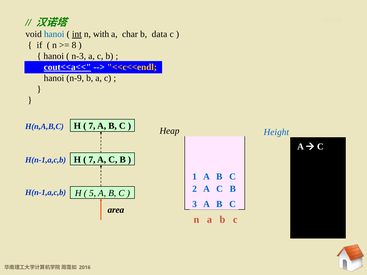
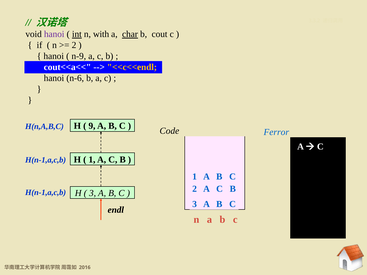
hanoi at (54, 34) colour: blue -> purple
char underline: none -> present
data: data -> cout
8 at (74, 45): 8 -> 2
n-3: n-3 -> n-9
cout<<a<< underline: present -> none
n-9: n-9 -> n-6
7 at (92, 126): 7 -> 9
Heap: Heap -> Code
Height: Height -> Ferror
7 at (92, 160): 7 -> 1
5 at (93, 193): 5 -> 3
area: area -> endl
